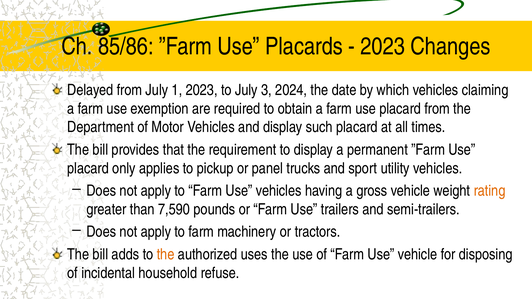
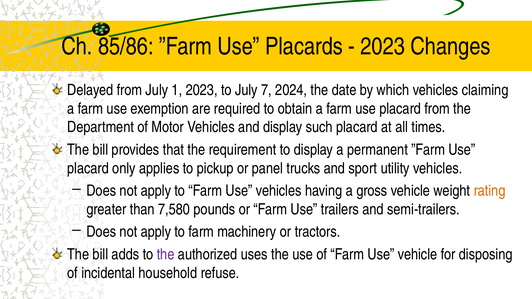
3: 3 -> 7
7,590: 7,590 -> 7,580
the at (166, 255) colour: orange -> purple
